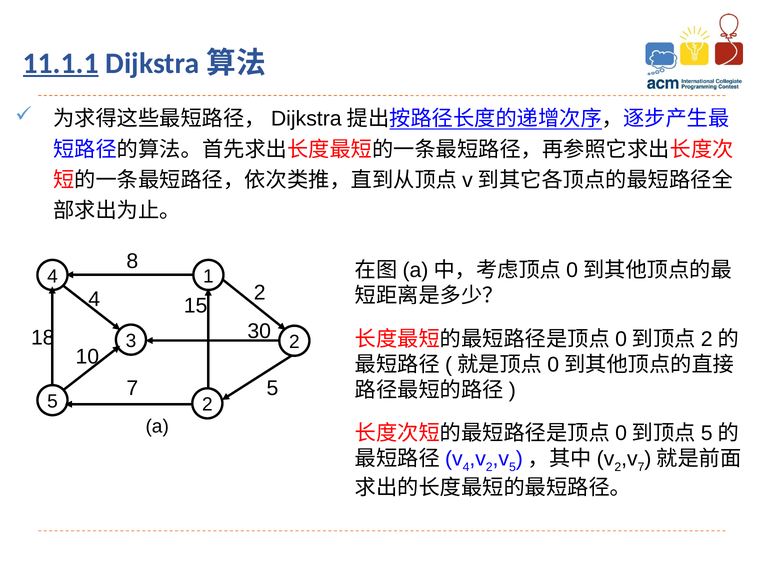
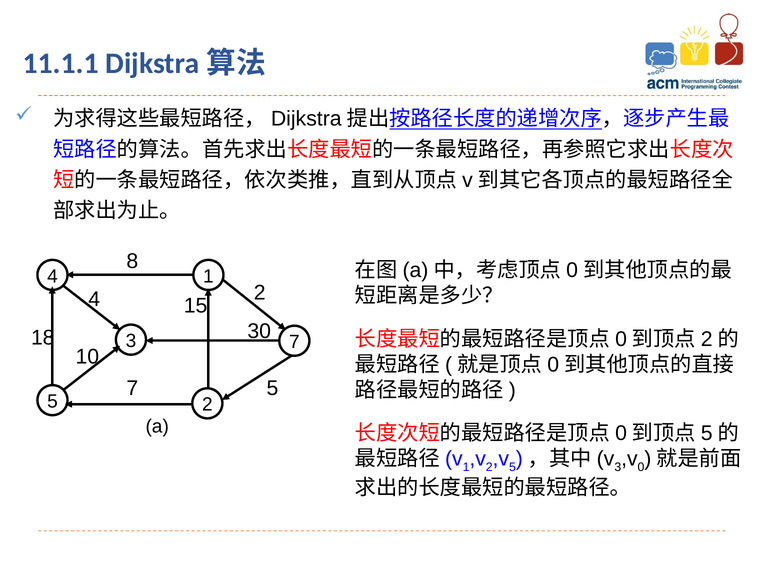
11.1.1 underline: present -> none
3 2: 2 -> 7
4 at (466, 467): 4 -> 1
2 at (618, 467): 2 -> 3
7 at (641, 467): 7 -> 0
